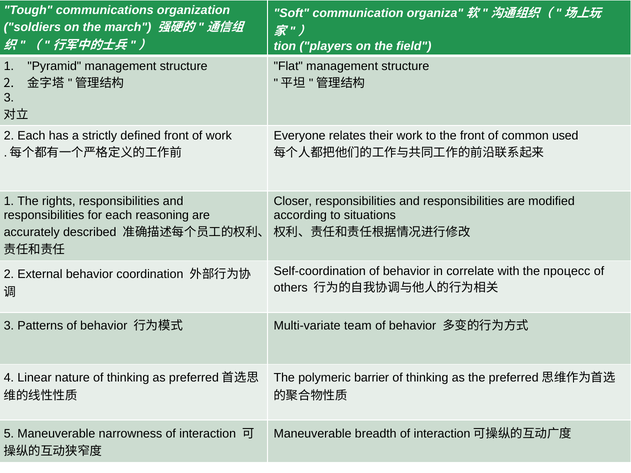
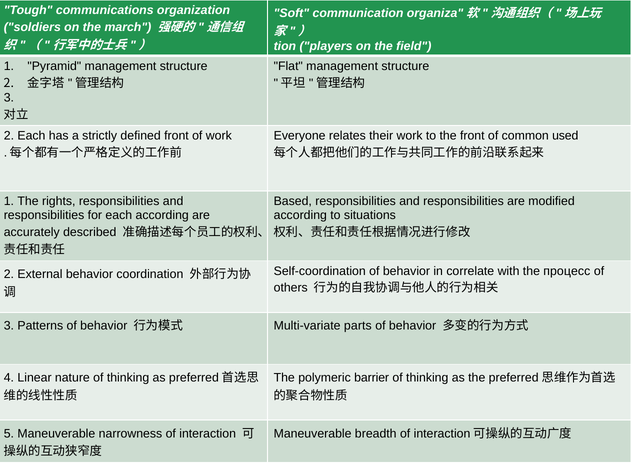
Closer: Closer -> Based
each reasoning: reasoning -> according
team: team -> parts
